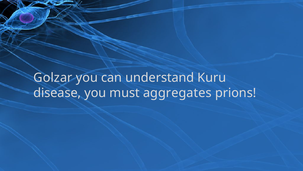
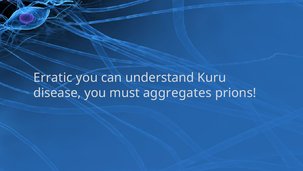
Golzar: Golzar -> Erratic
